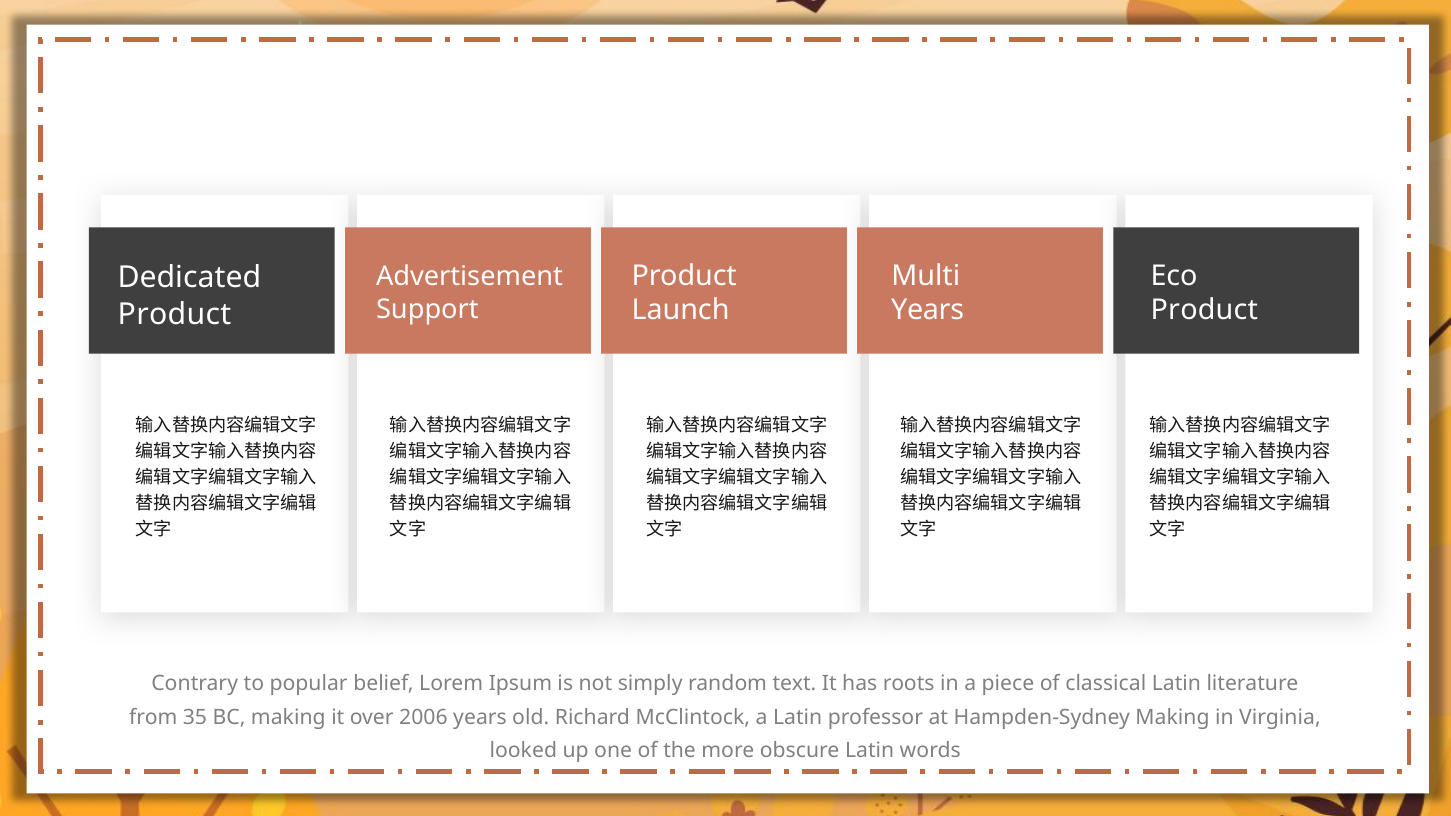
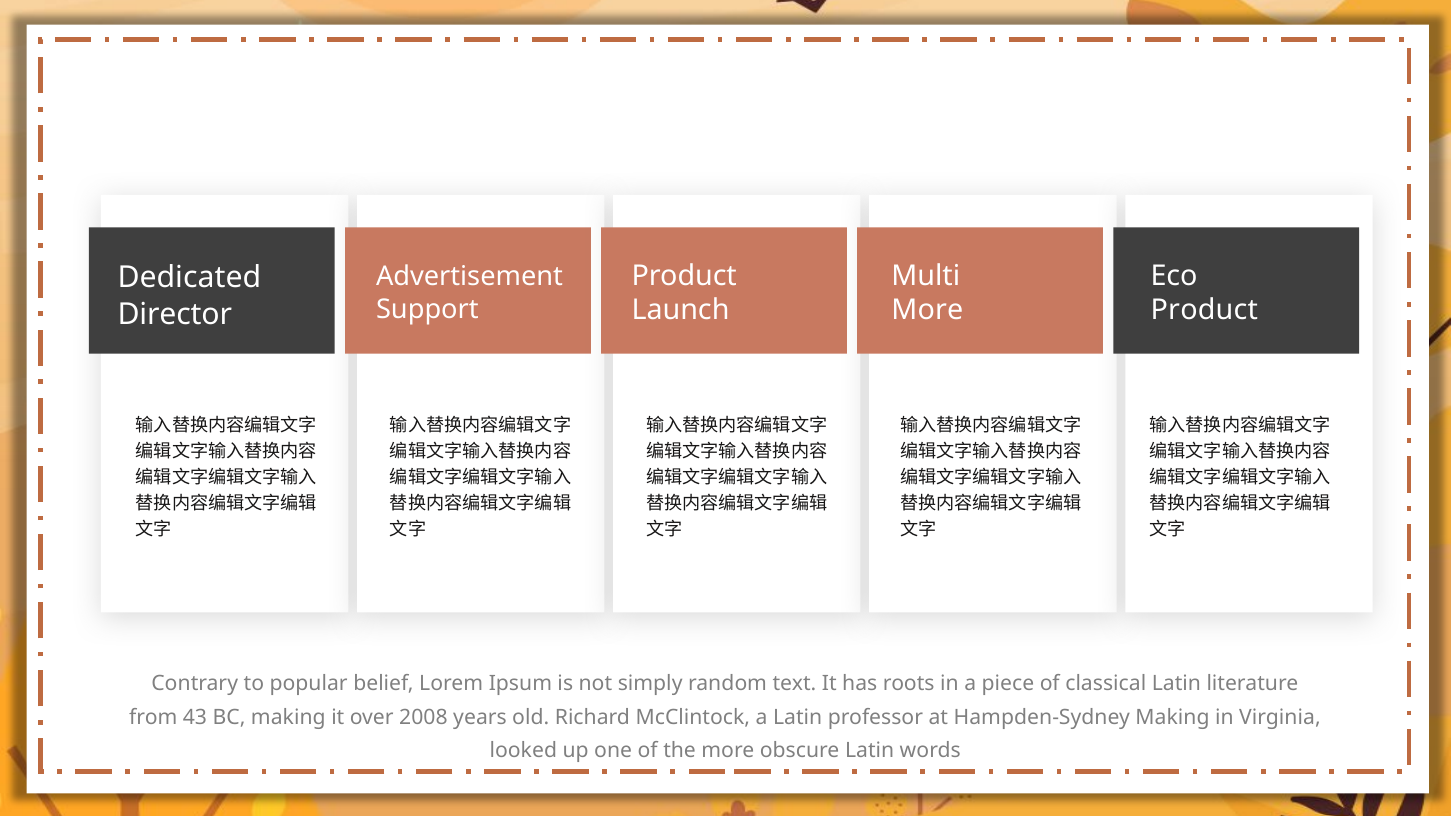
Years at (928, 311): Years -> More
Product at (175, 314): Product -> Director
35: 35 -> 43
2006: 2006 -> 2008
